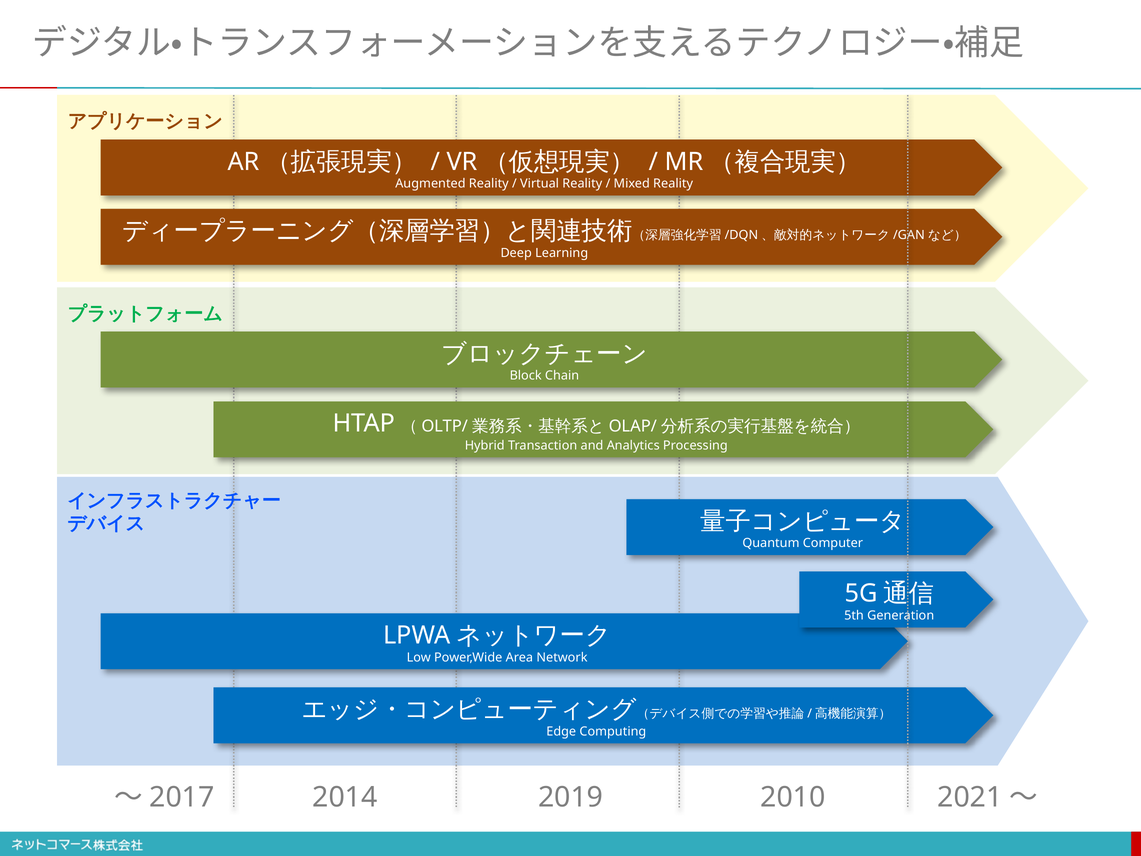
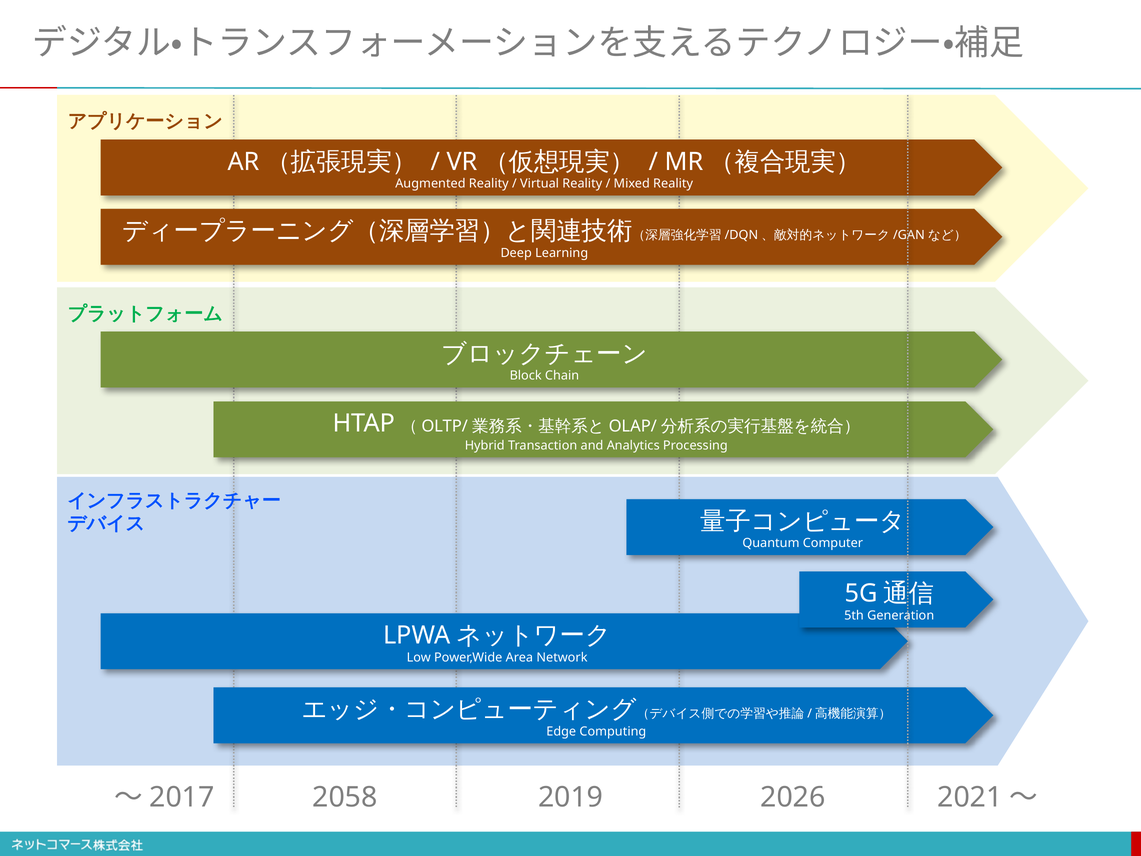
2014: 2014 -> 2058
2010: 2010 -> 2026
